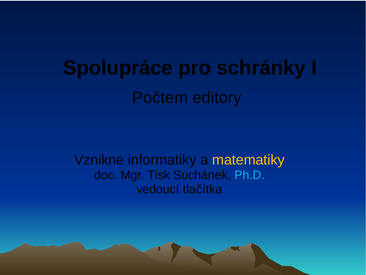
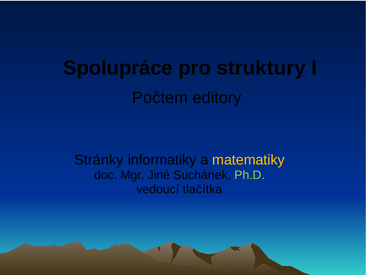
schránky: schránky -> struktury
Vznikne: Vznikne -> Stránky
Tisk: Tisk -> Jiné
Ph.D colour: light blue -> light green
